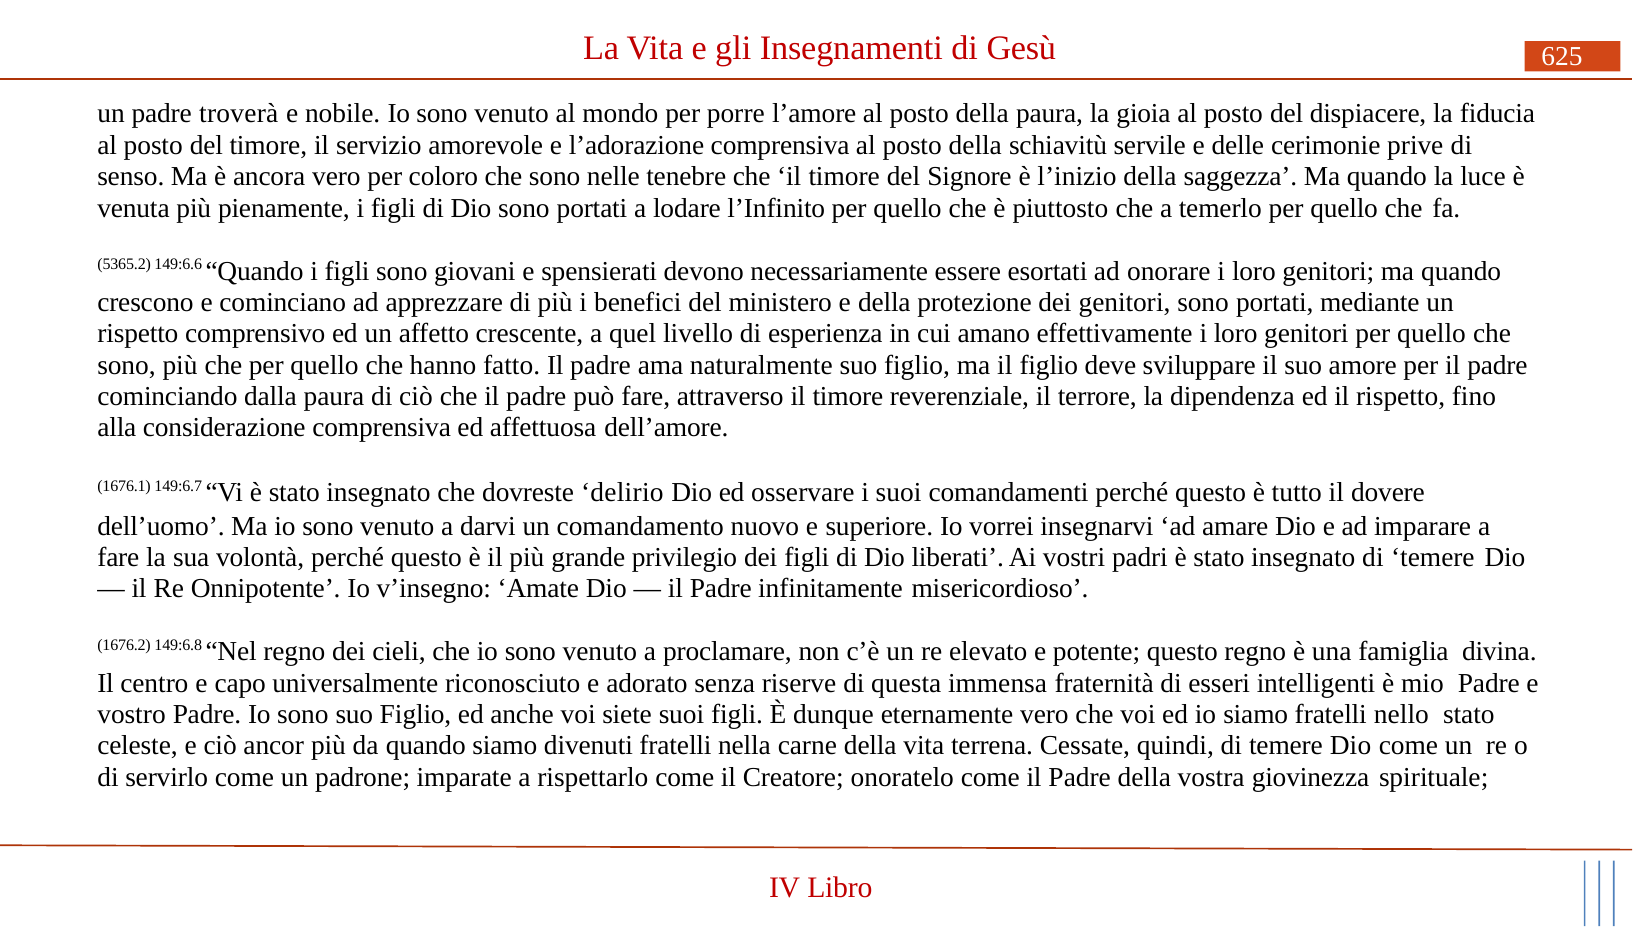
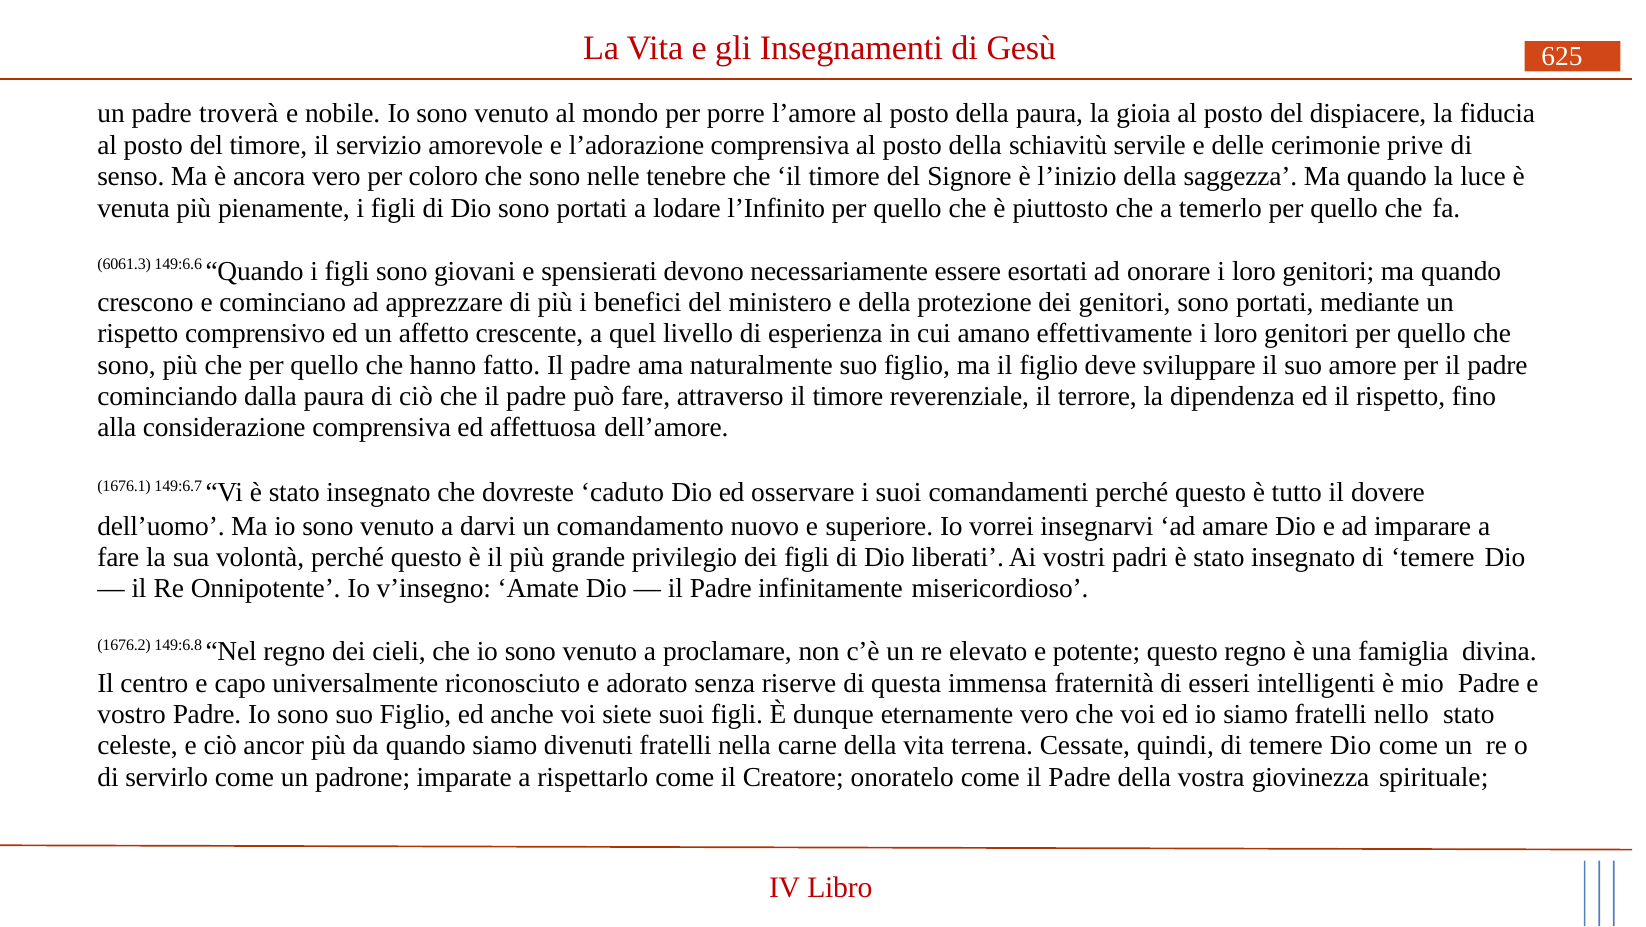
5365.2: 5365.2 -> 6061.3
delirio: delirio -> caduto
